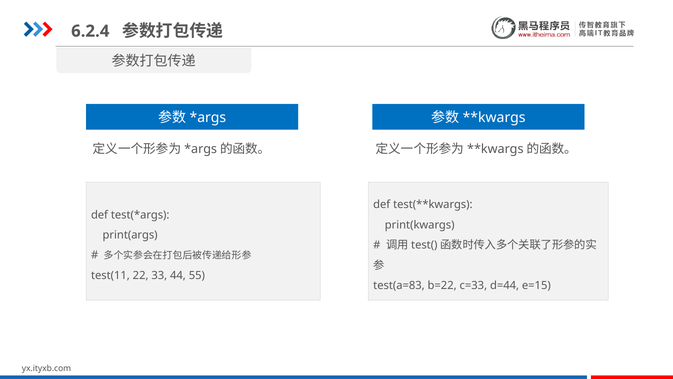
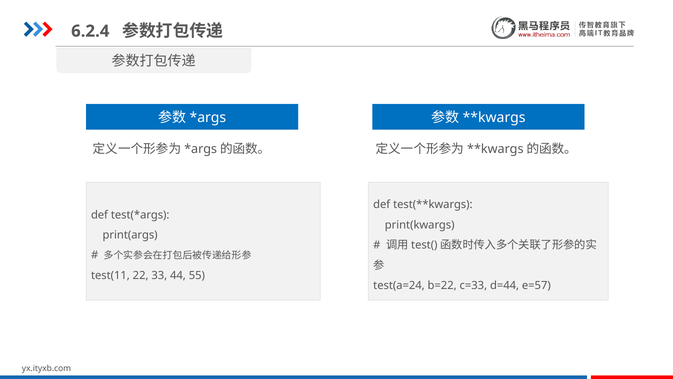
test(a=83: test(a=83 -> test(a=24
e=15: e=15 -> e=57
